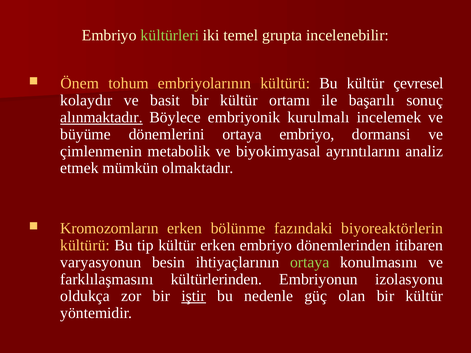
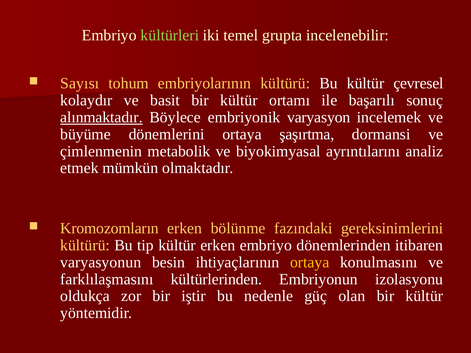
Önem: Önem -> Sayısı
kurulmalı: kurulmalı -> varyasyon
ortaya embriyo: embriyo -> şaşırtma
biyoreaktörlerin: biyoreaktörlerin -> gereksinimlerini
ortaya at (310, 262) colour: light green -> yellow
iştir underline: present -> none
